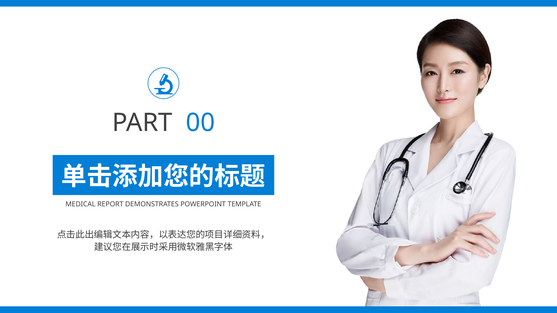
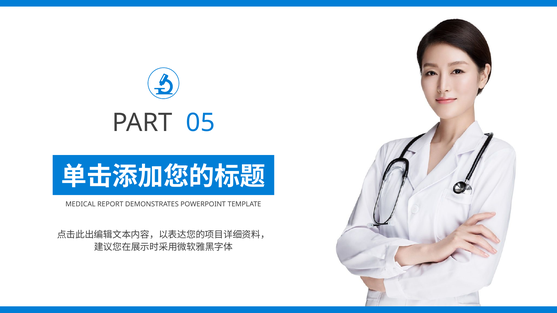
00: 00 -> 05
